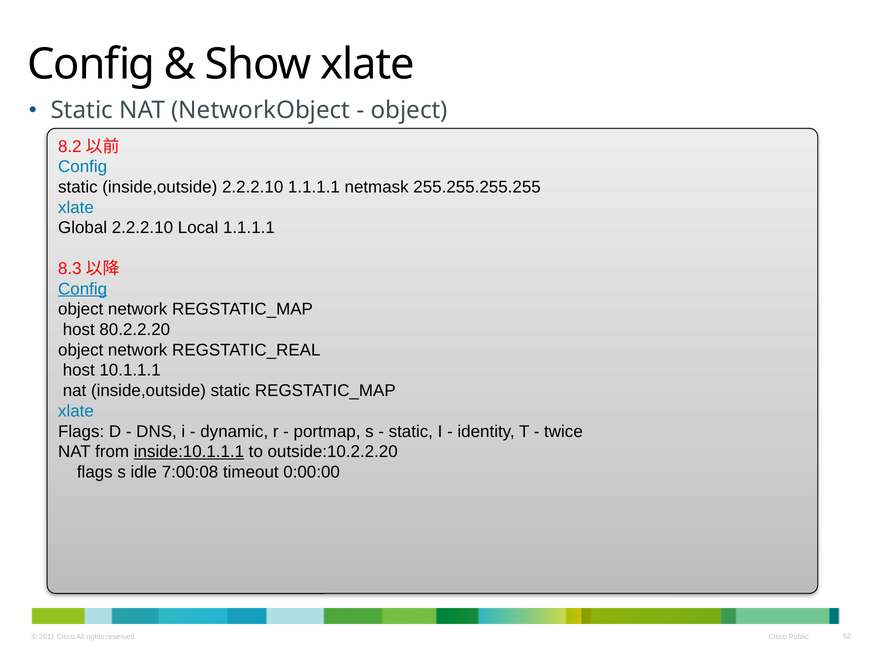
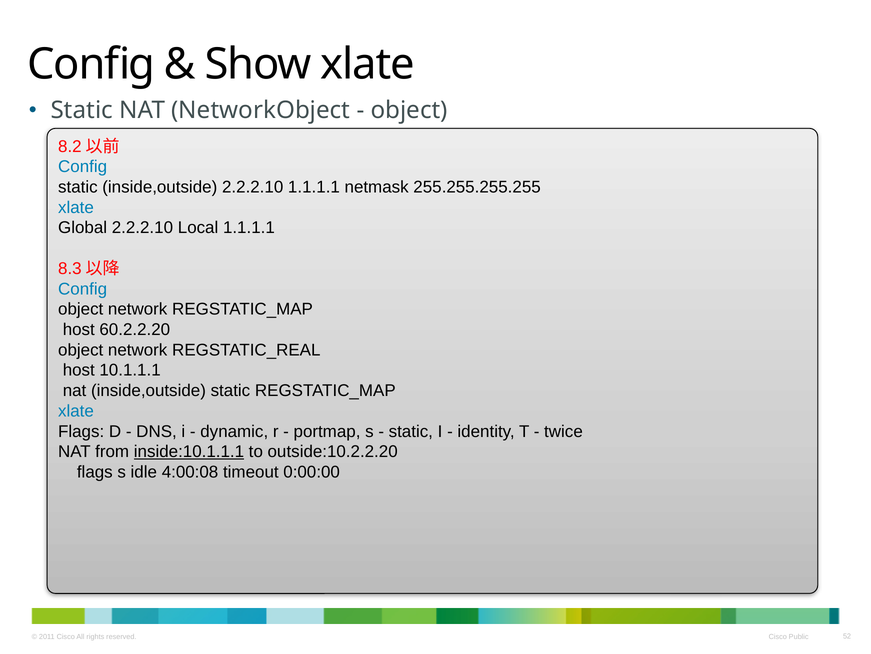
Config at (83, 289) underline: present -> none
80.2.2.20: 80.2.2.20 -> 60.2.2.20
7:00:08: 7:00:08 -> 4:00:08
